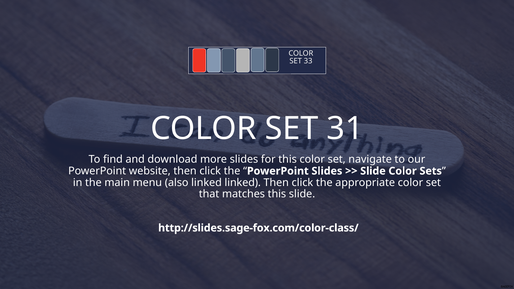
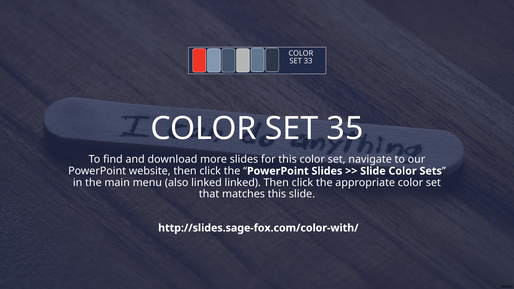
31: 31 -> 35
http://slides.sage-fox.com/color-class/: http://slides.sage-fox.com/color-class/ -> http://slides.sage-fox.com/color-with/
